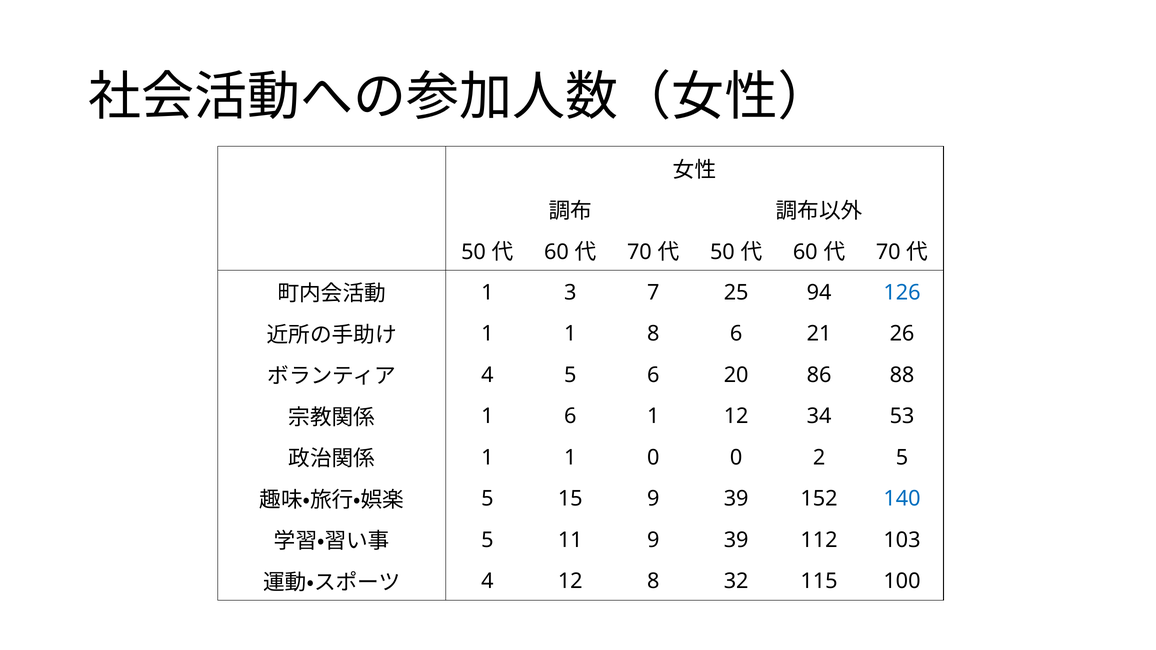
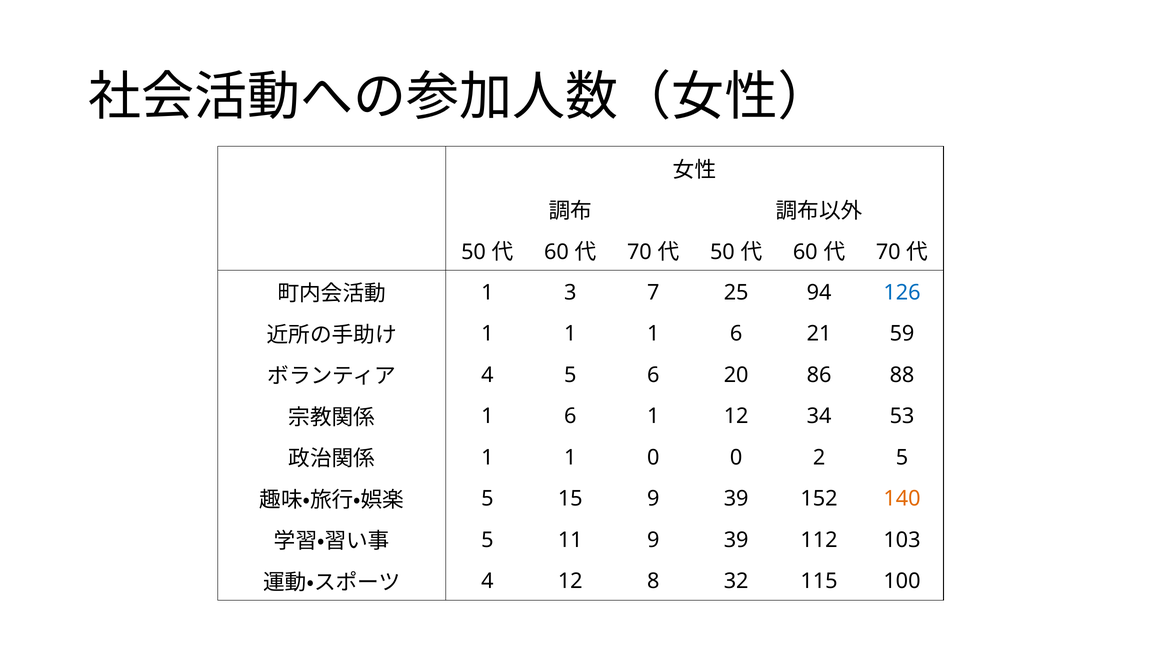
1 1 8: 8 -> 1
26: 26 -> 59
140 colour: blue -> orange
